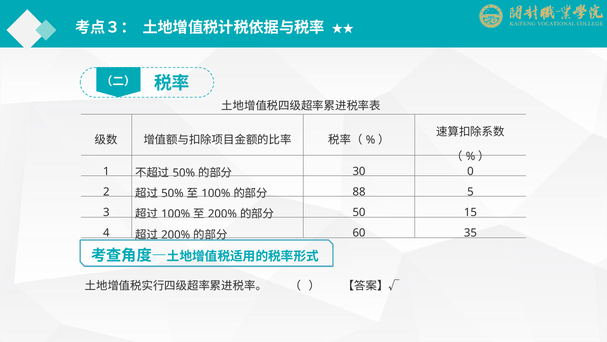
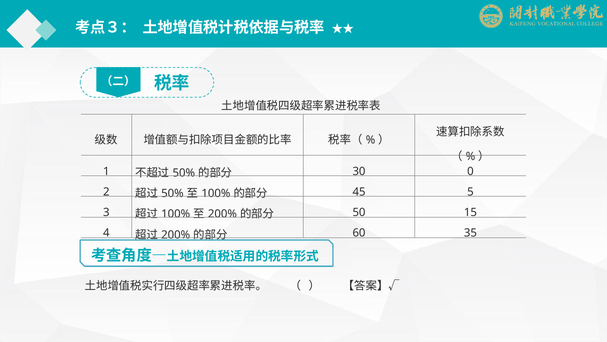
88: 88 -> 45
